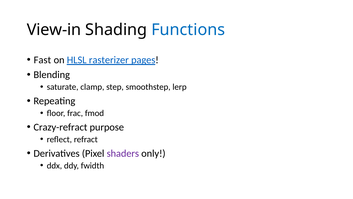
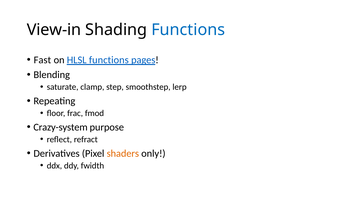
HLSL rasterizer: rasterizer -> functions
Crazy-refract: Crazy-refract -> Crazy-system
shaders colour: purple -> orange
